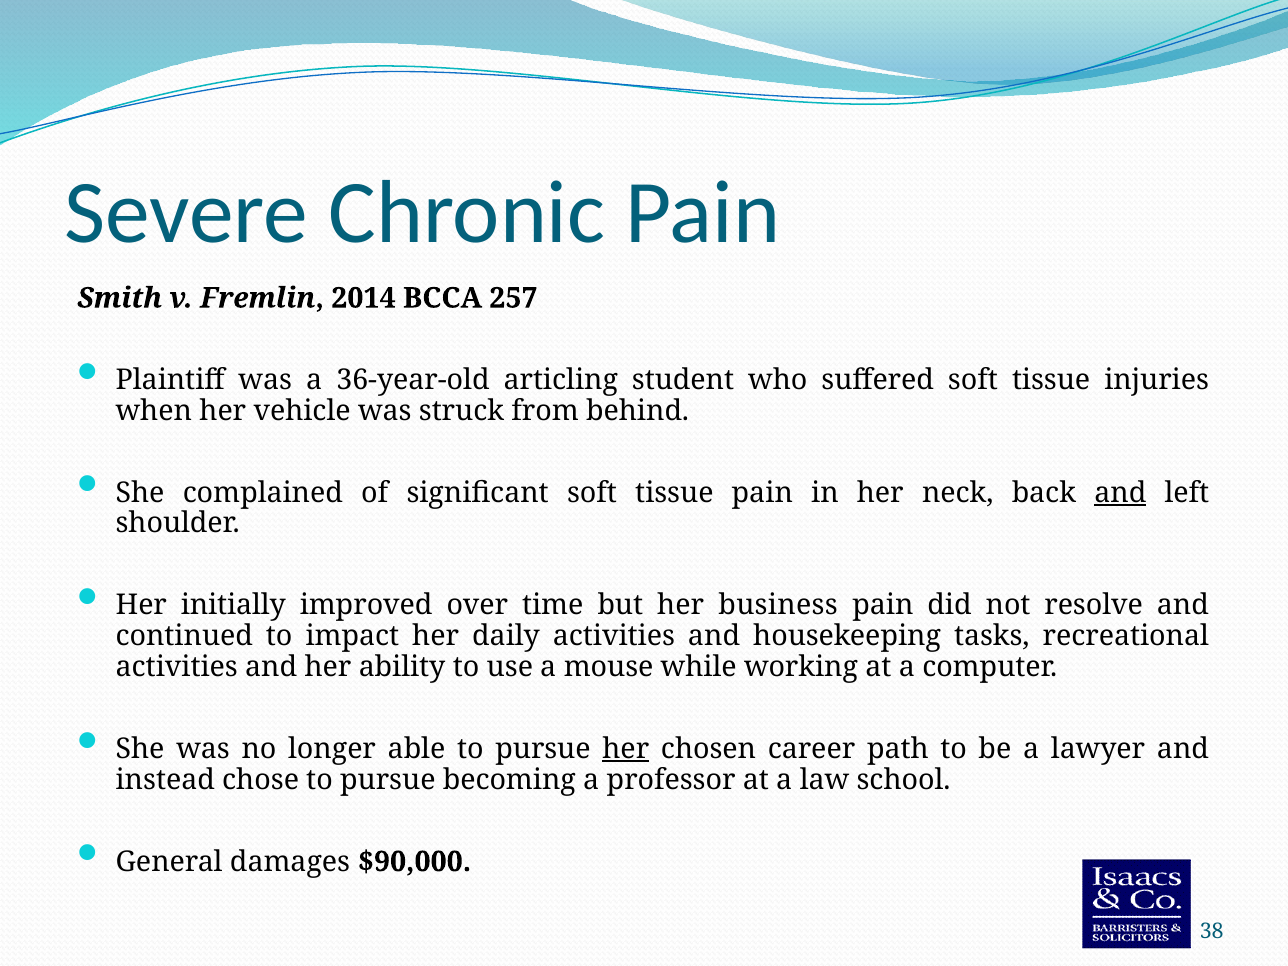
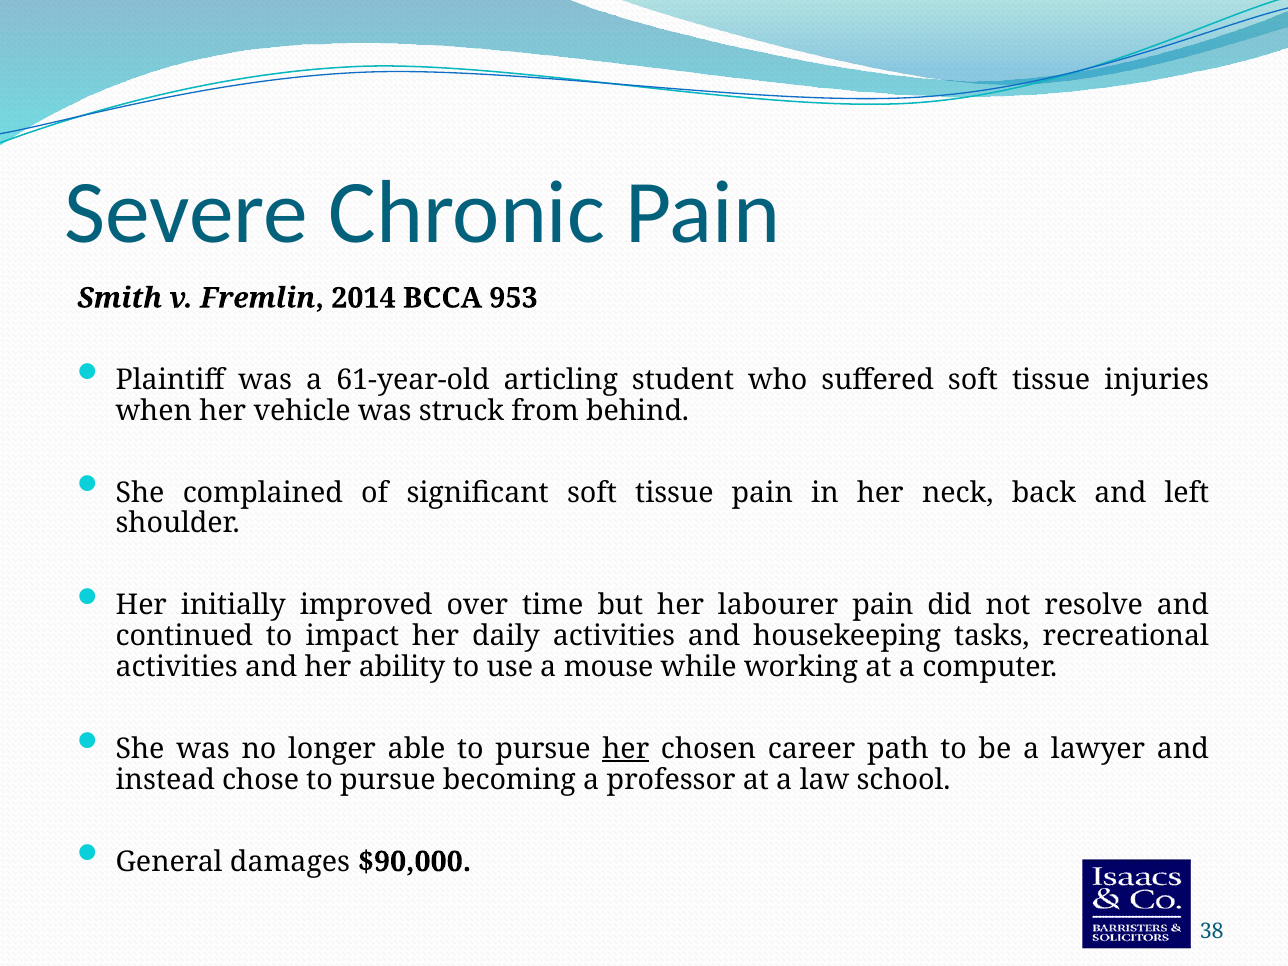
257: 257 -> 953
36-year-old: 36-year-old -> 61-year-old
and at (1120, 493) underline: present -> none
business: business -> labourer
